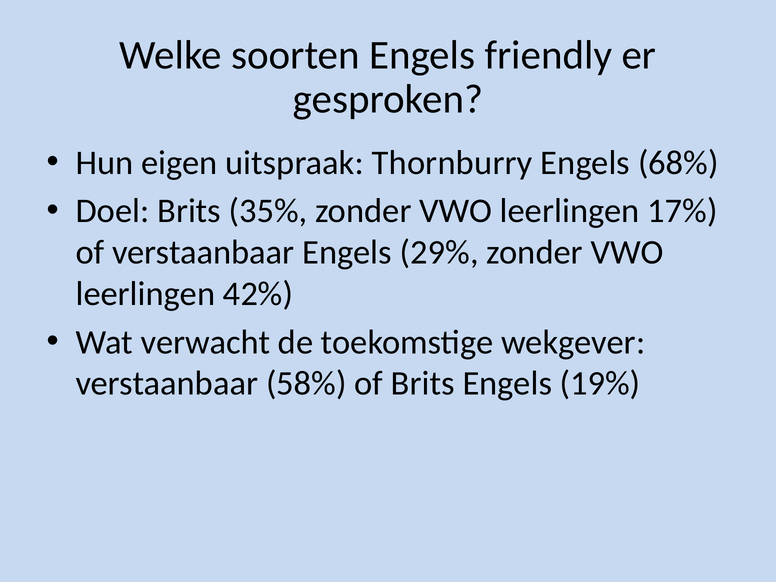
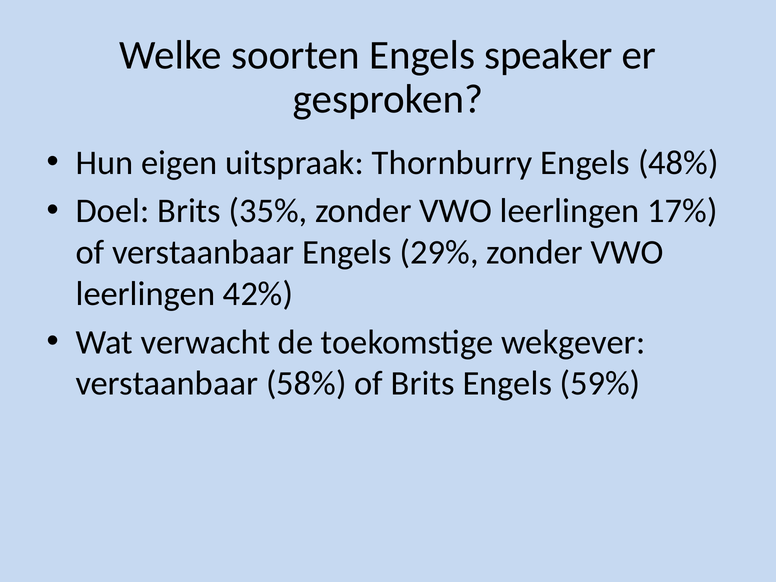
friendly: friendly -> speaker
68%: 68% -> 48%
19%: 19% -> 59%
